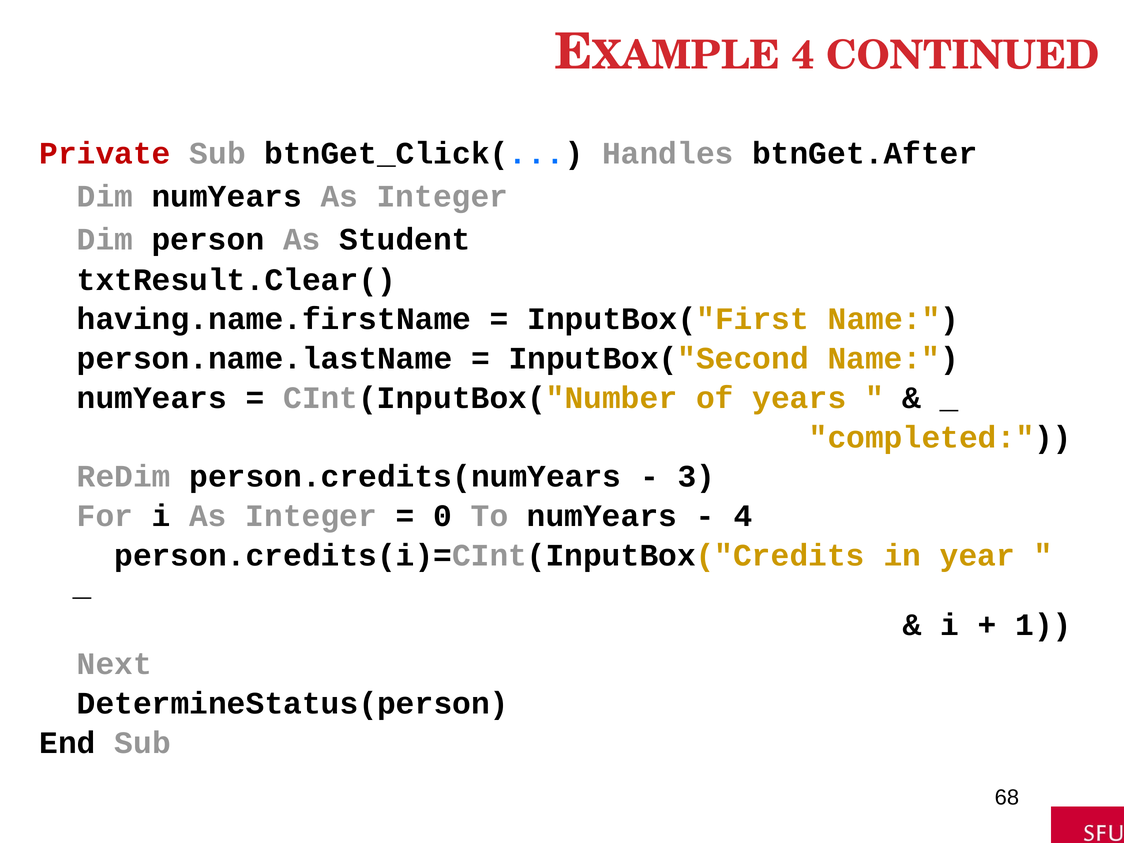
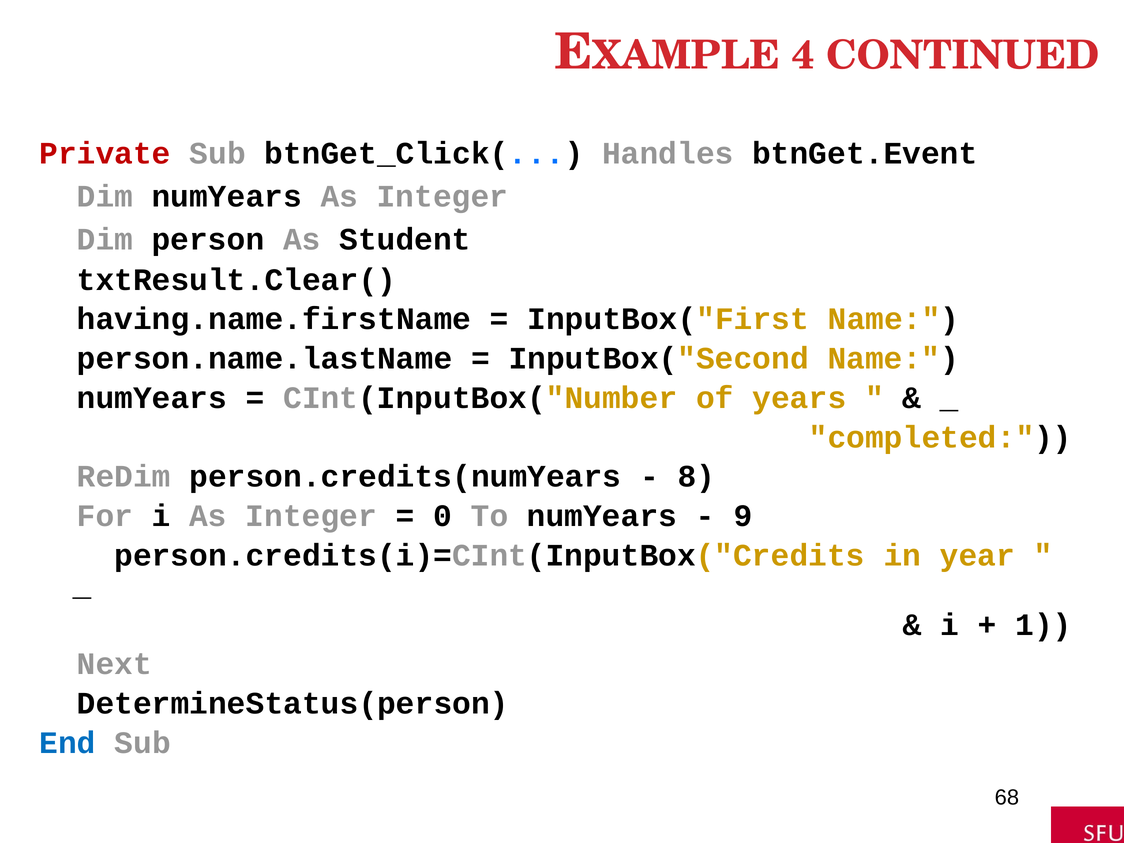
btnGet.After: btnGet.After -> btnGet.Event
3: 3 -> 8
4 at (743, 516): 4 -> 9
End colour: black -> blue
